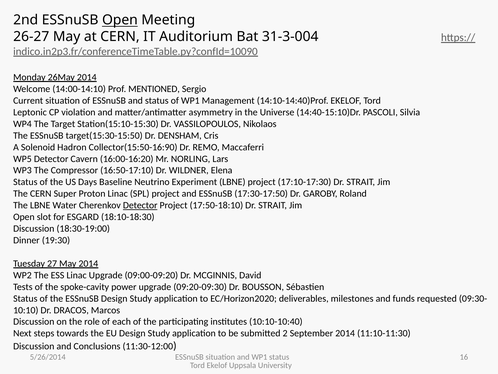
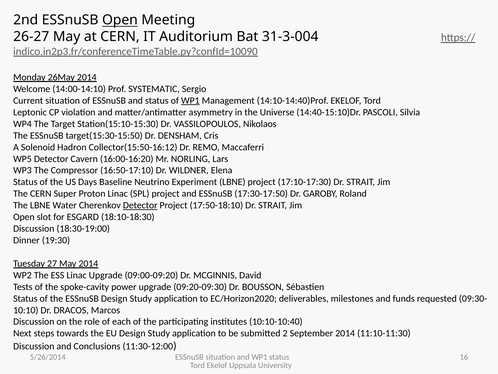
MENTIONED: MENTIONED -> SYSTEMATIC
WP1 at (190, 100) underline: none -> present
Collector(15:50-16:90: Collector(15:50-16:90 -> Collector(15:50-16:12
